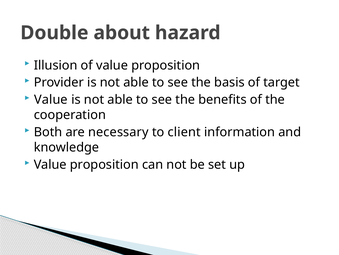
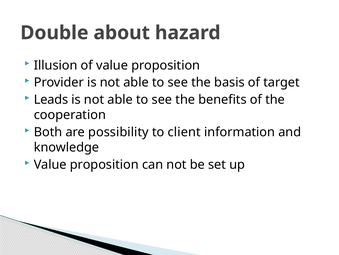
Value at (51, 99): Value -> Leads
necessary: necessary -> possibility
